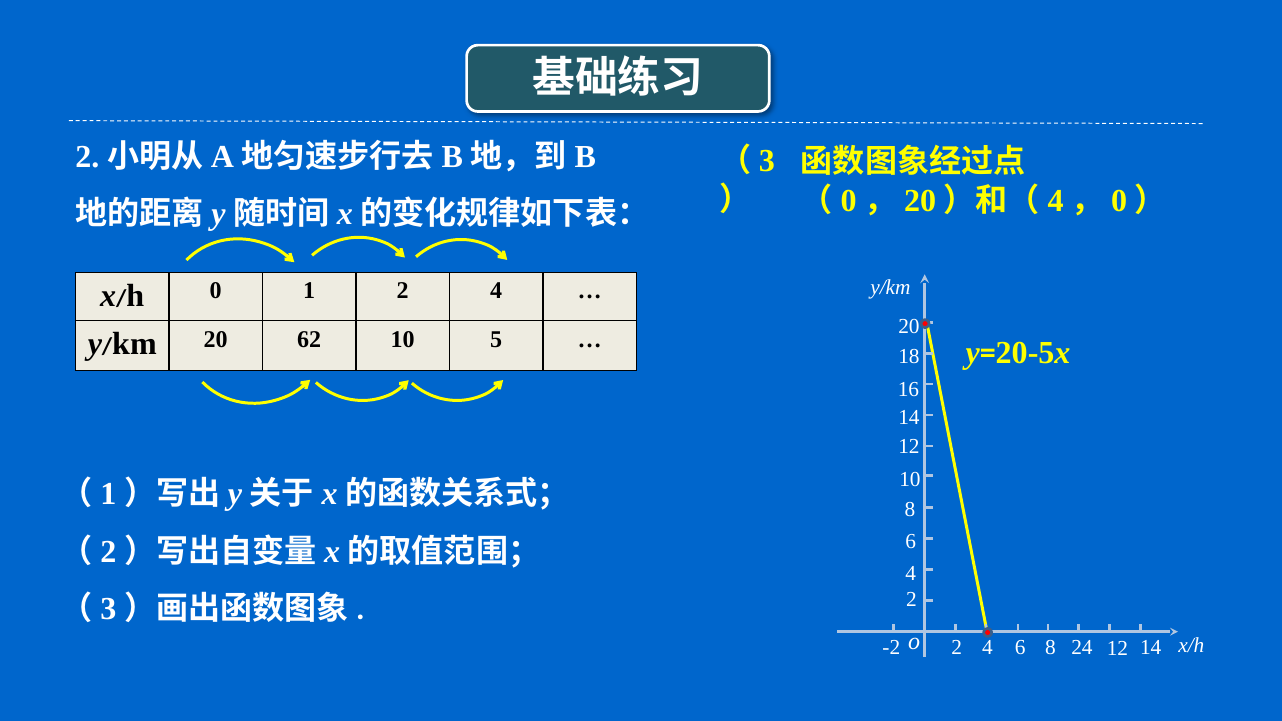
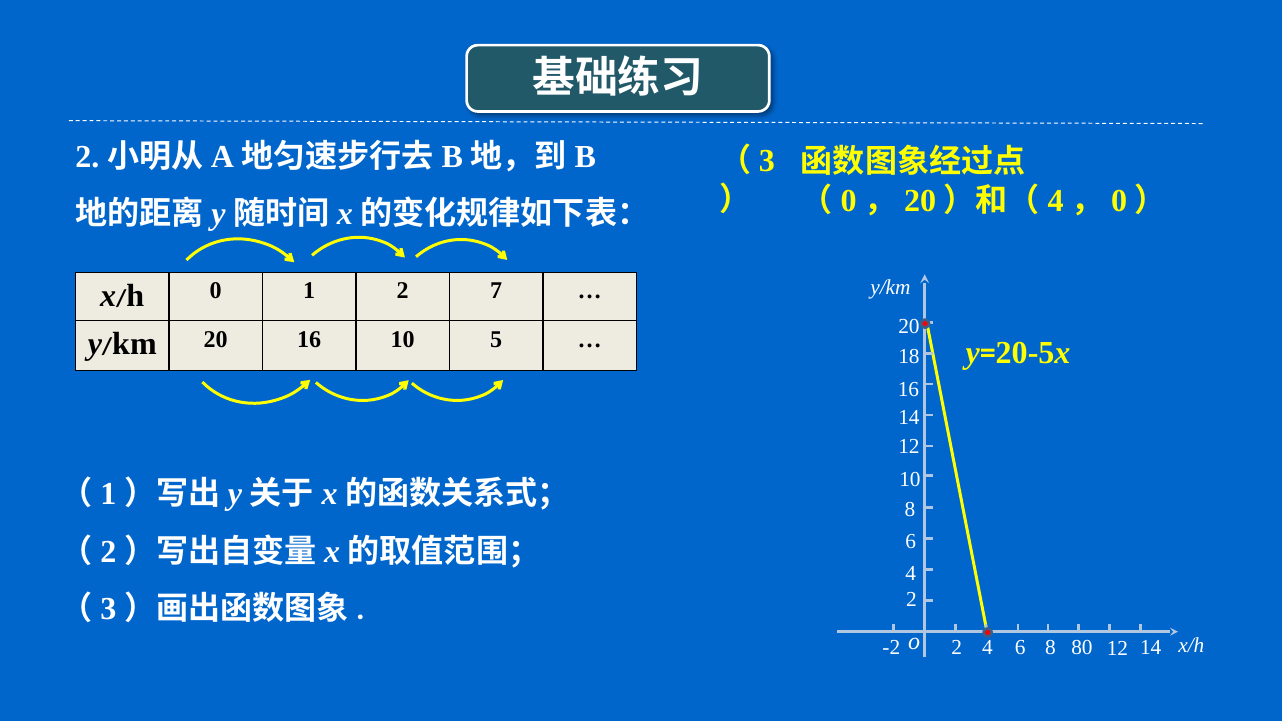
1 2 4: 4 -> 7
20 62: 62 -> 16
24: 24 -> 80
